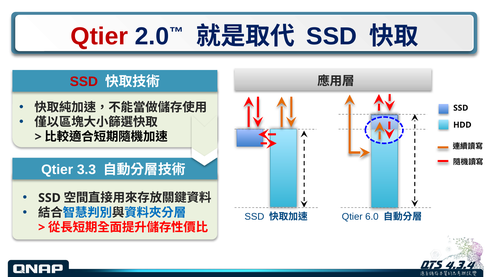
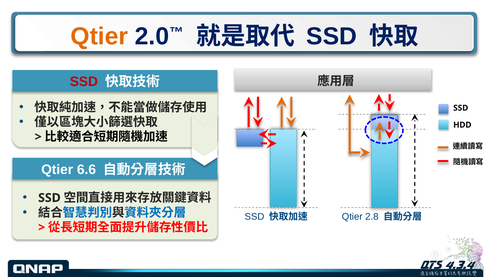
Qtier at (99, 36) colour: red -> orange
3.3: 3.3 -> 6.6
6.0: 6.0 -> 2.8
